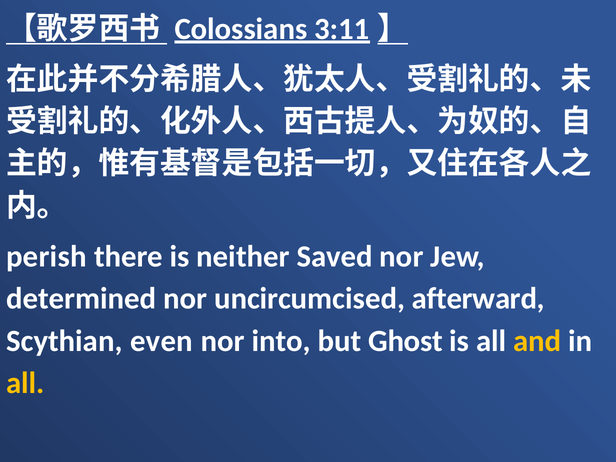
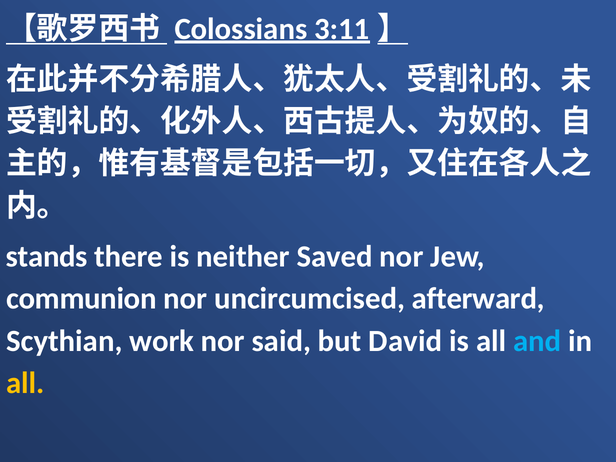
perish: perish -> stands
determined: determined -> communion
even: even -> work
into: into -> said
Ghost: Ghost -> David
and colour: yellow -> light blue
